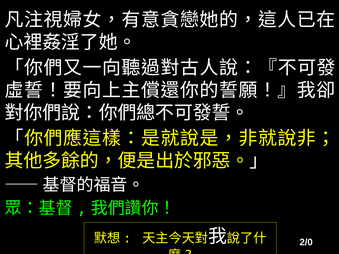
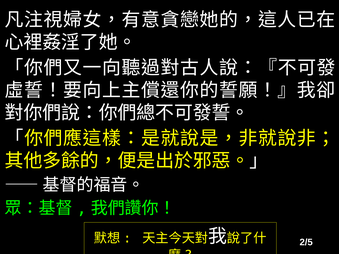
2/0: 2/0 -> 2/5
